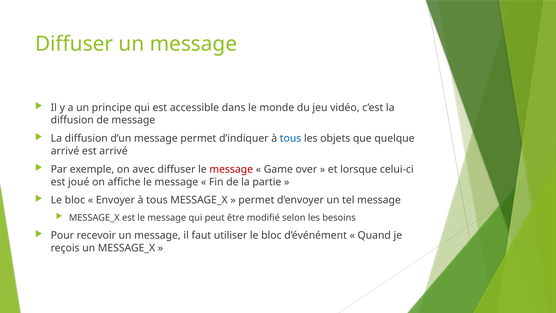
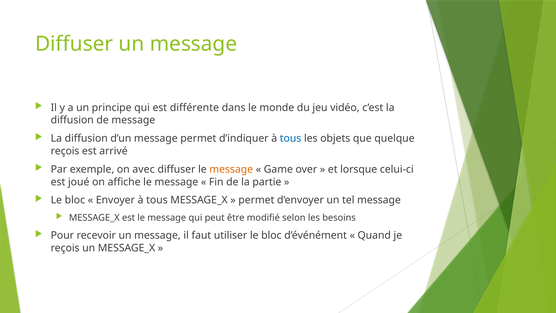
accessible: accessible -> différente
arrivé at (65, 151): arrivé -> reçois
message at (231, 169) colour: red -> orange
